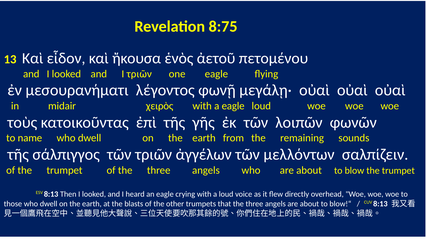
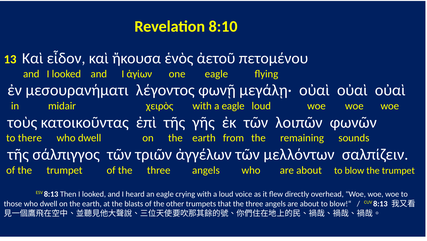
8:75: 8:75 -> 8:10
I τριῶν: τριῶν -> ἁγίων
name: name -> there
